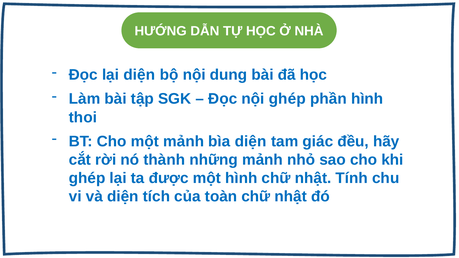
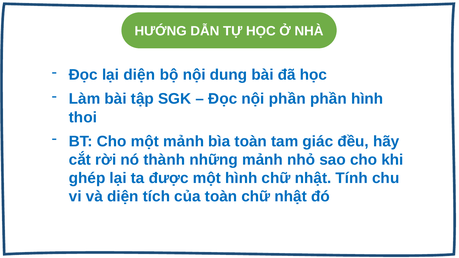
nội ghép: ghép -> phần
bìa diện: diện -> toàn
